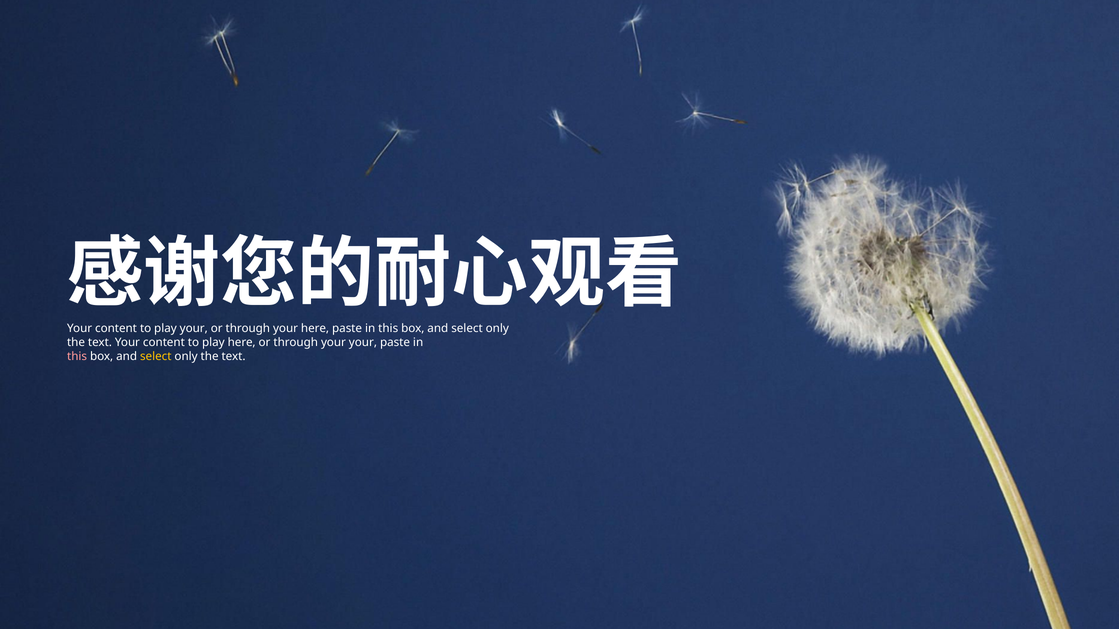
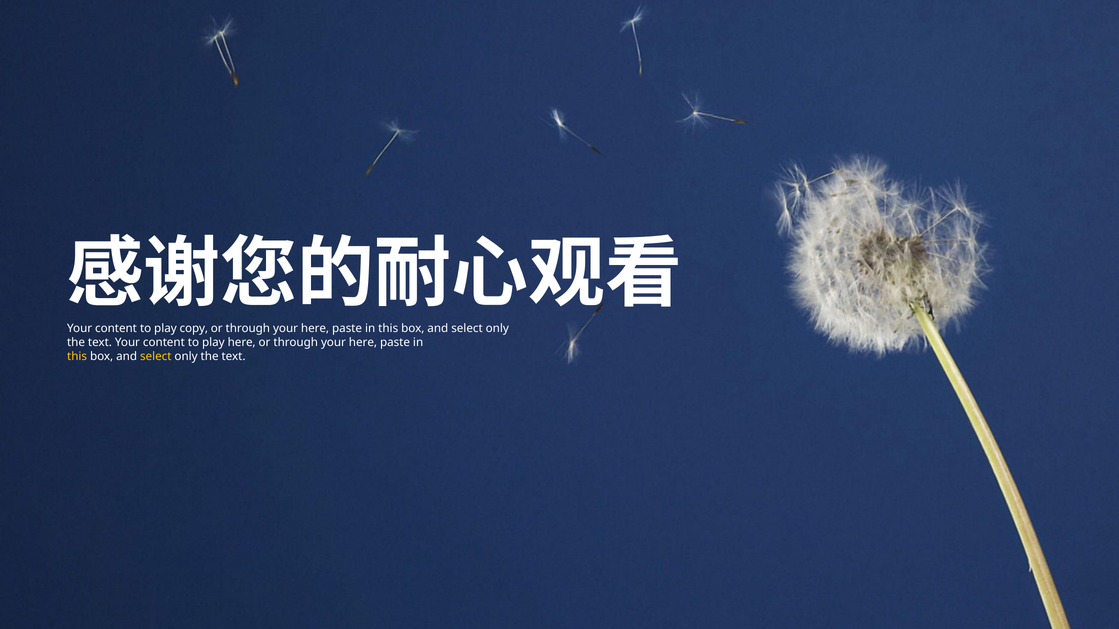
play your: your -> copy
your at (363, 343): your -> here
this at (77, 357) colour: pink -> yellow
